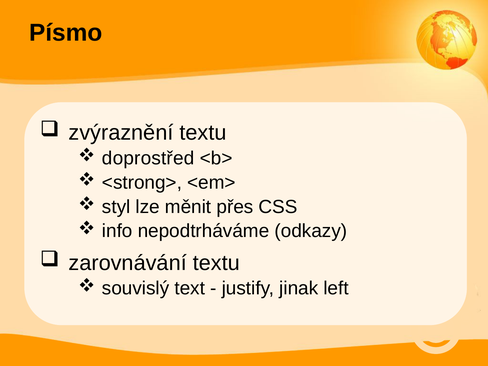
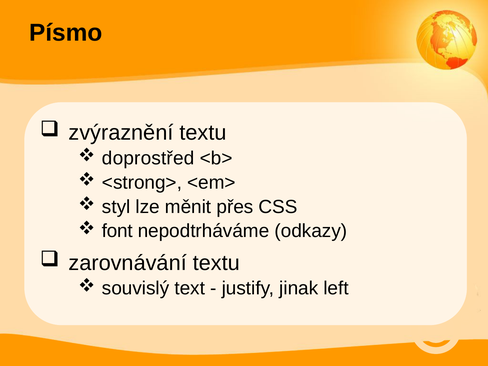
info: info -> font
